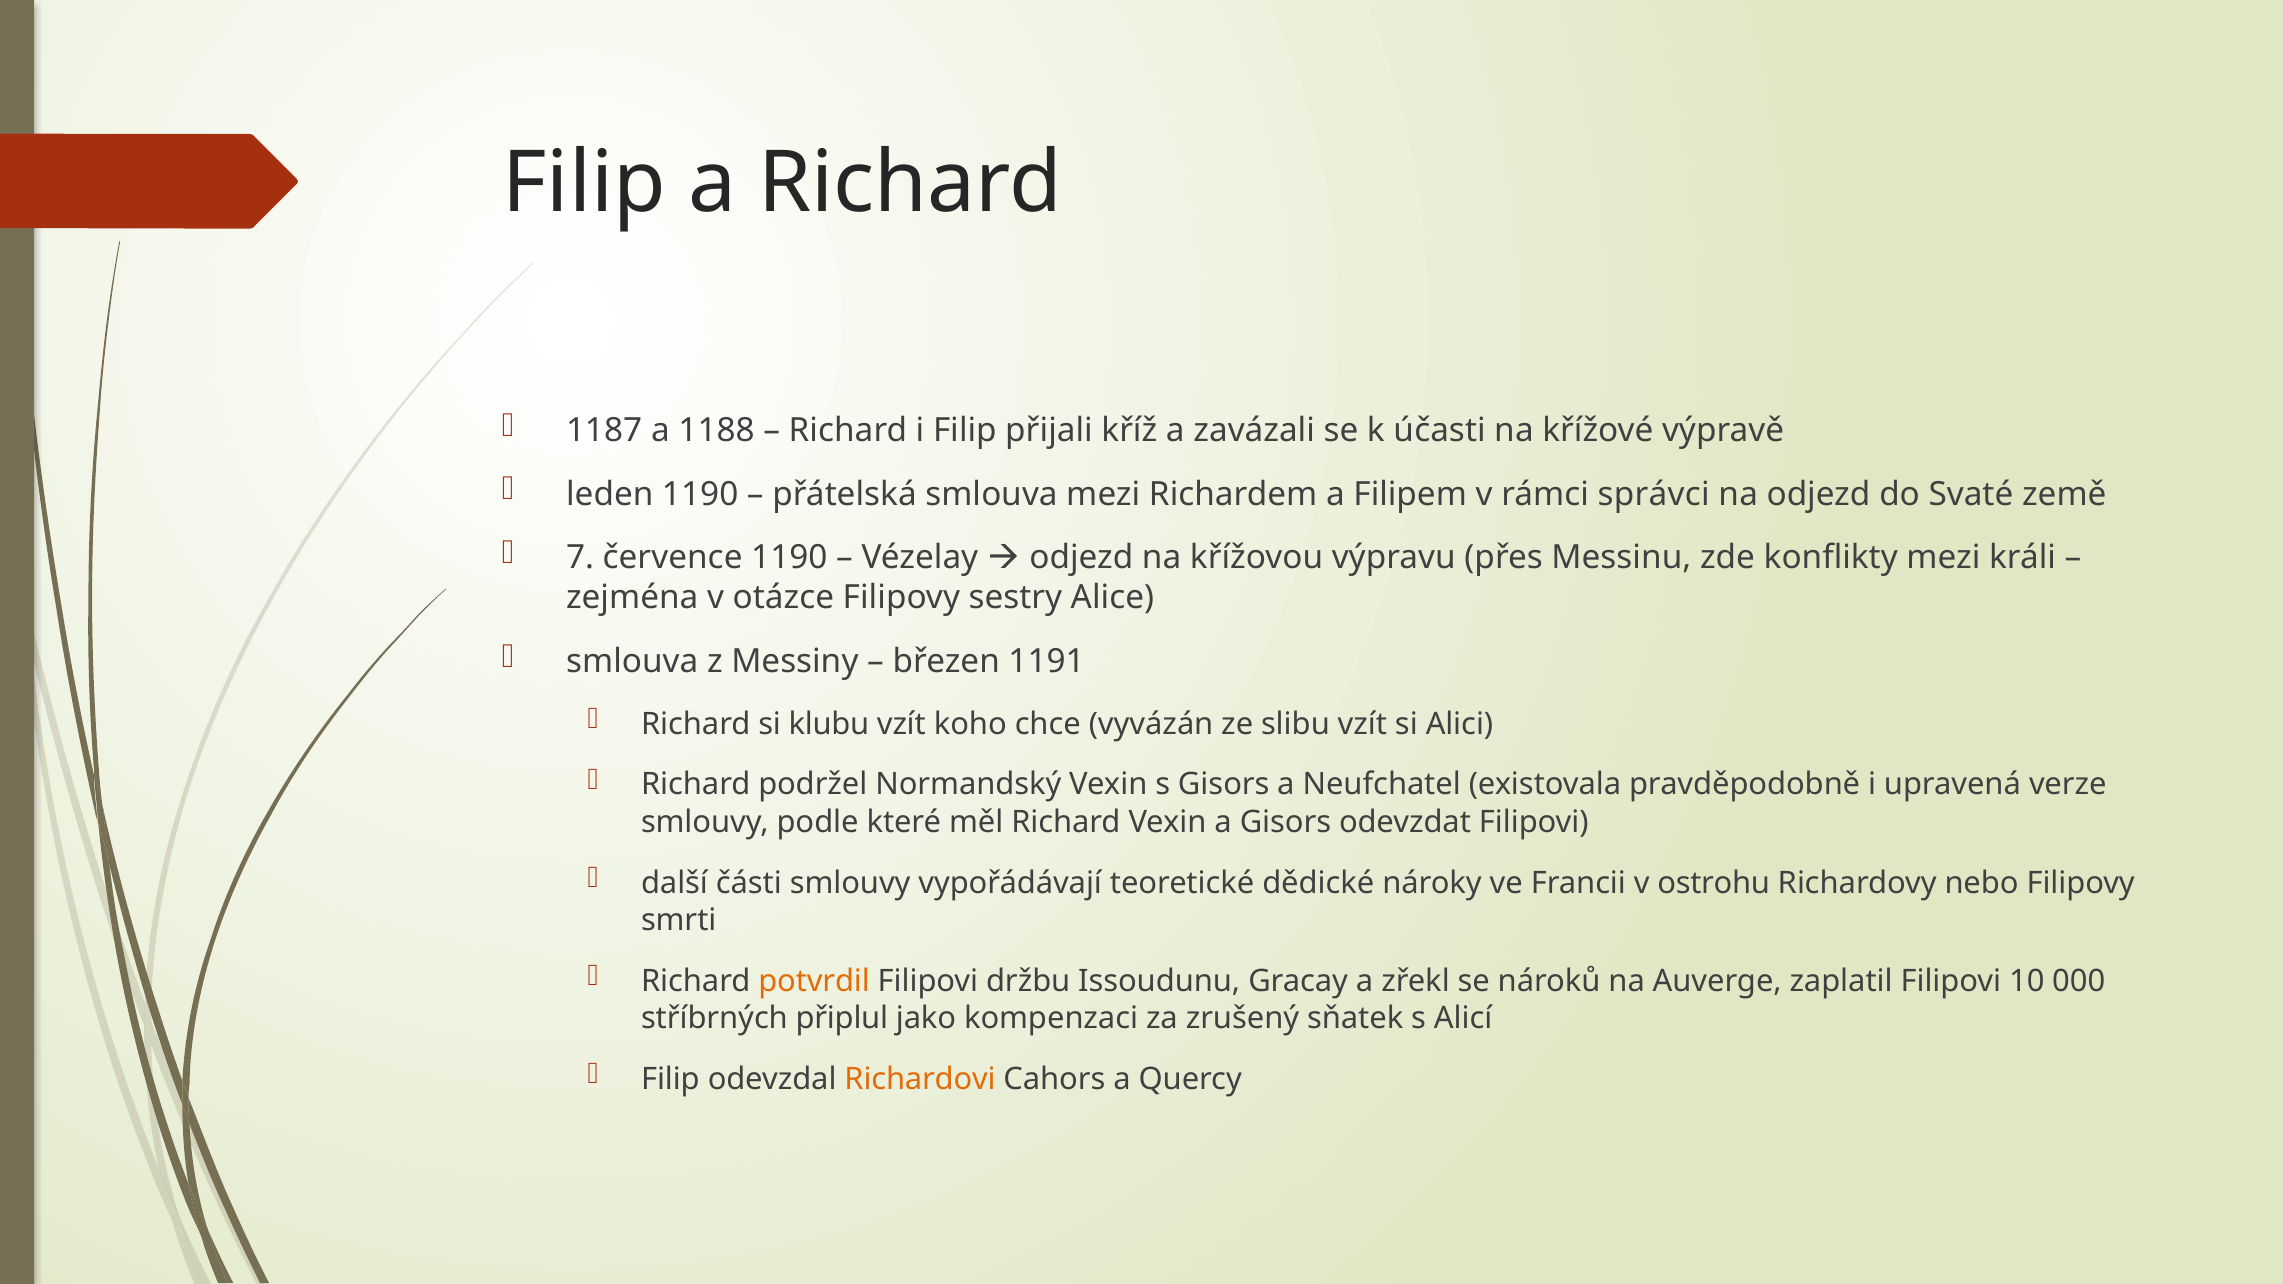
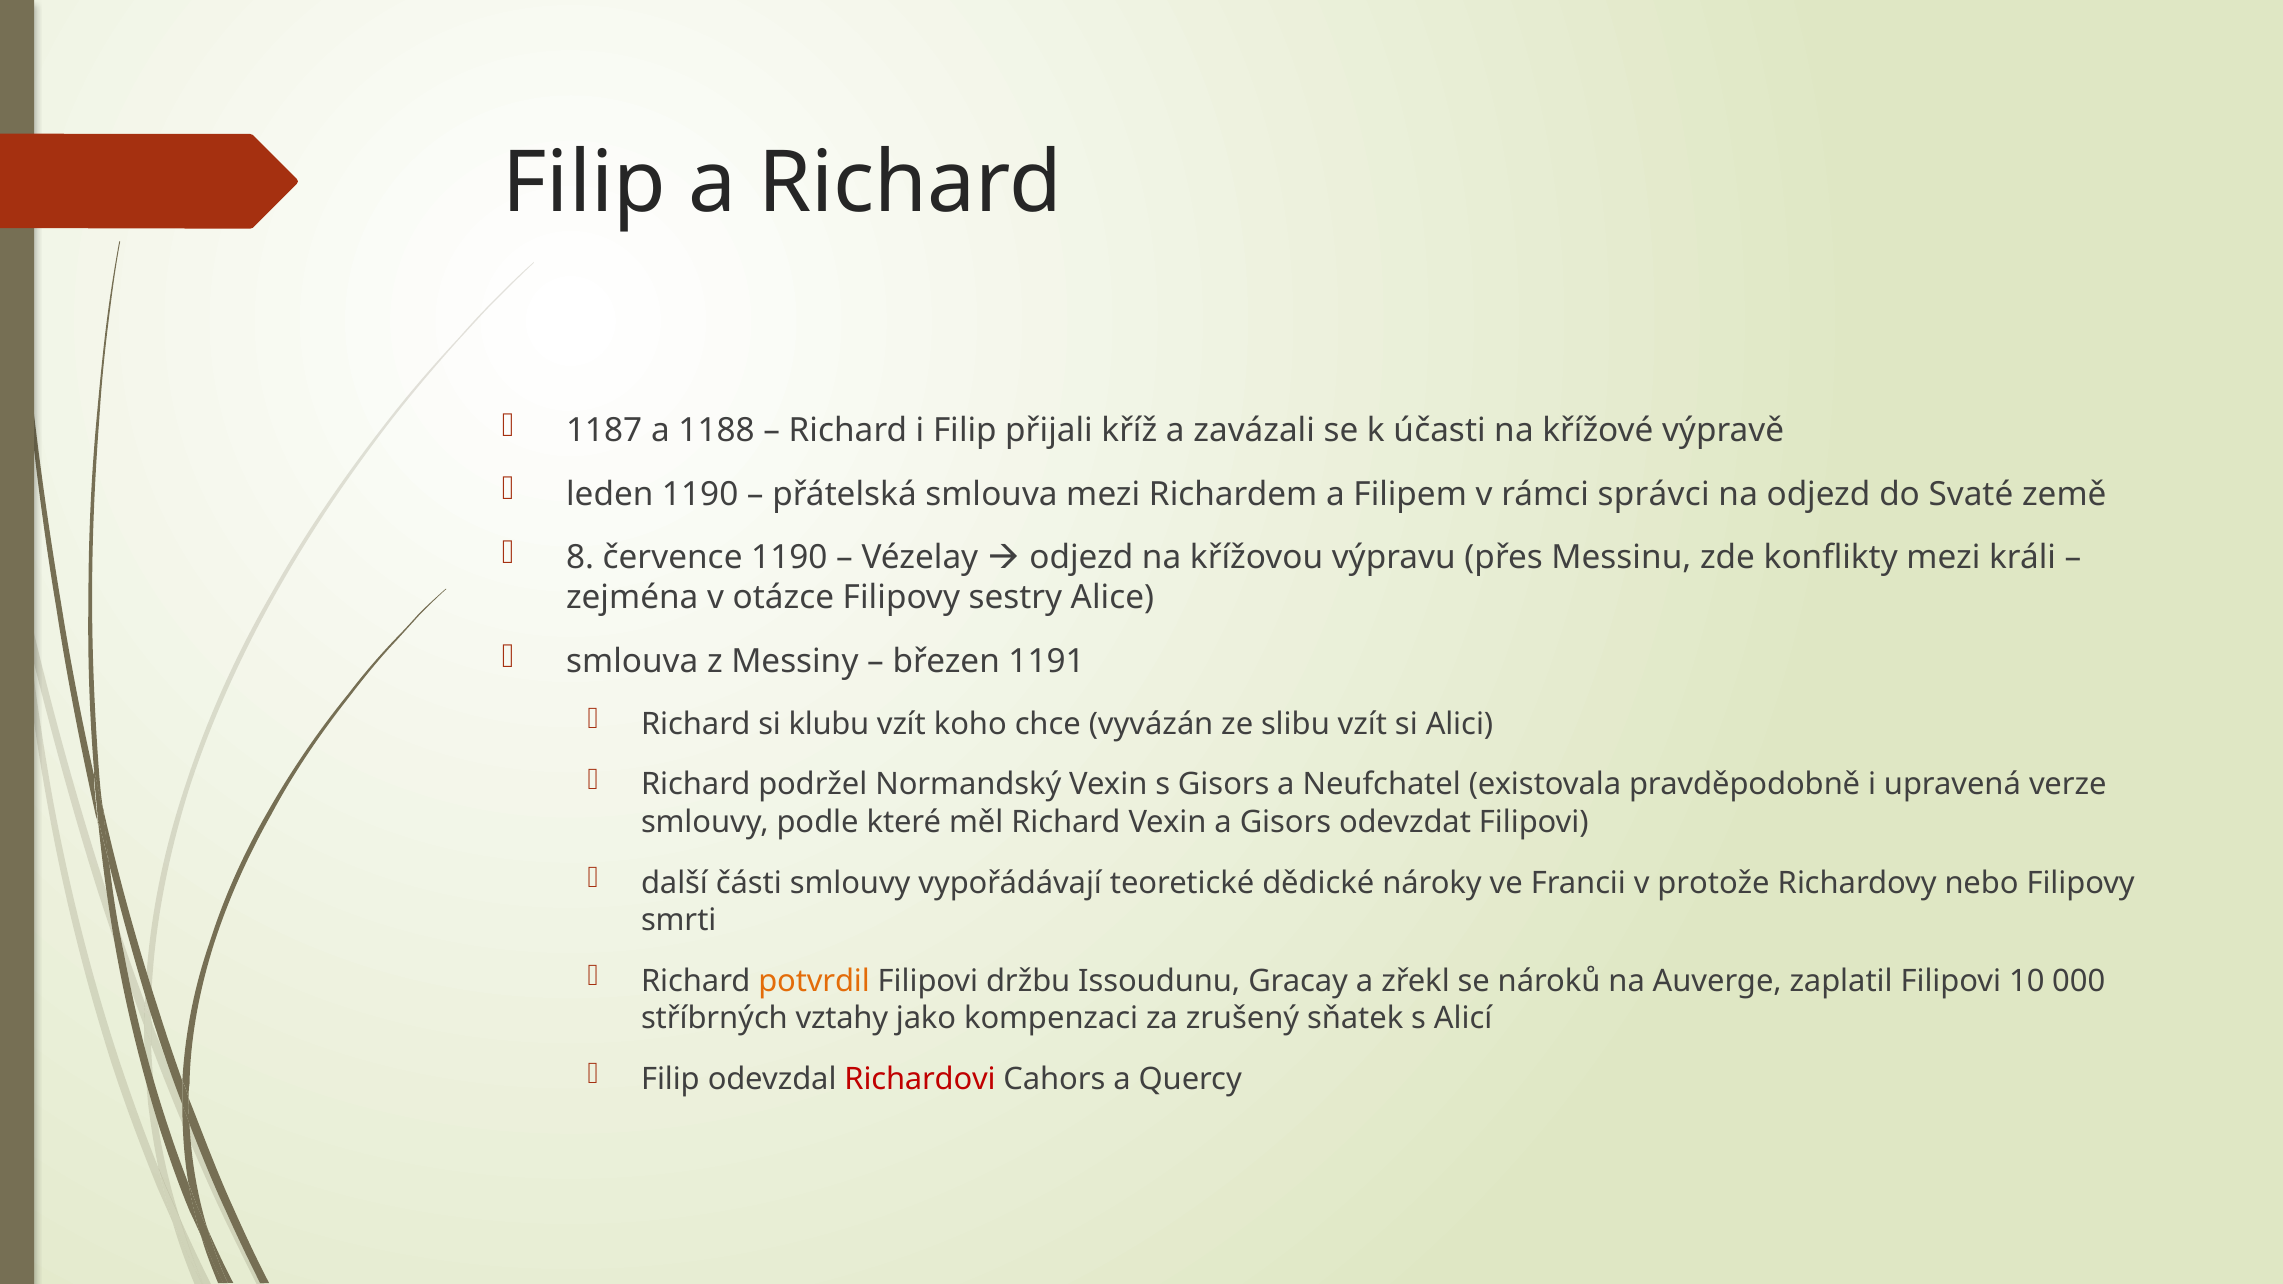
7: 7 -> 8
ostrohu: ostrohu -> protože
připlul: připlul -> vztahy
Richardovi colour: orange -> red
